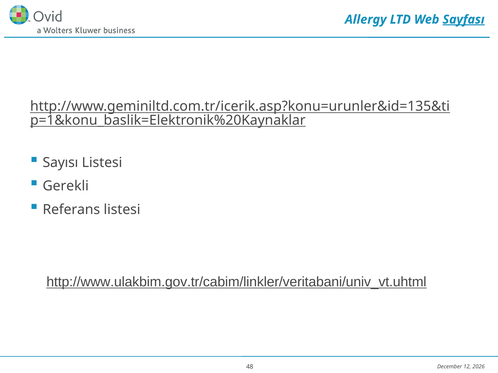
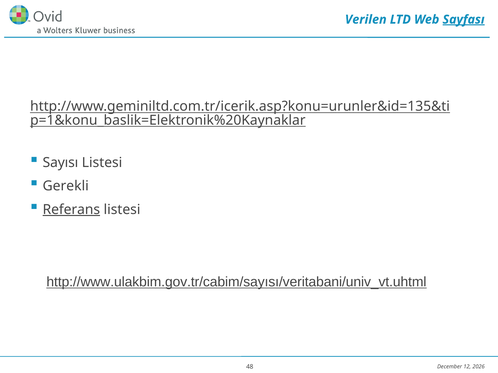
Allergy: Allergy -> Verilen
Referans underline: none -> present
http://www.ulakbim.gov.tr/cabim/linkler/veritabani/univ_vt.uhtml: http://www.ulakbim.gov.tr/cabim/linkler/veritabani/univ_vt.uhtml -> http://www.ulakbim.gov.tr/cabim/sayısı/veritabani/univ_vt.uhtml
